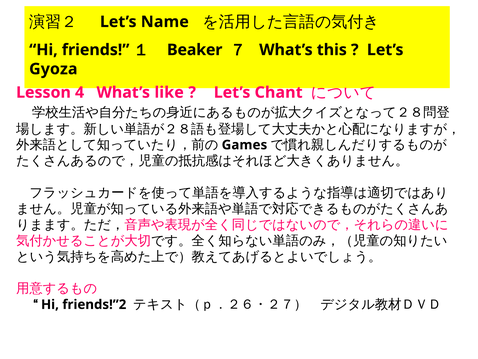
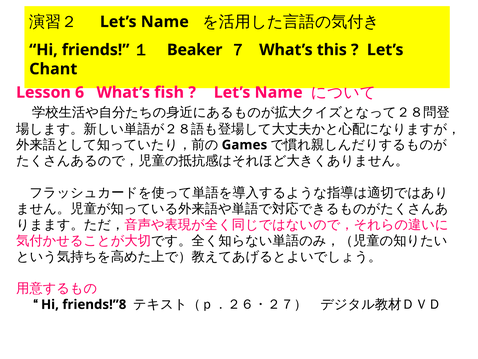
Gyoza: Gyoza -> Chant
4: 4 -> 6
like: like -> fish
Chant at (279, 92): Chant -> Name
friends!”2: friends!”2 -> friends!”8
